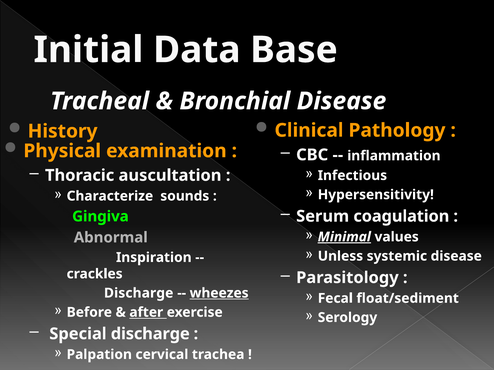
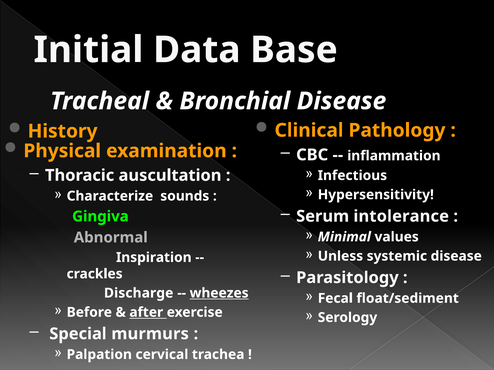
coagulation: coagulation -> intolerance
Minimal underline: present -> none
Special discharge: discharge -> murmurs
